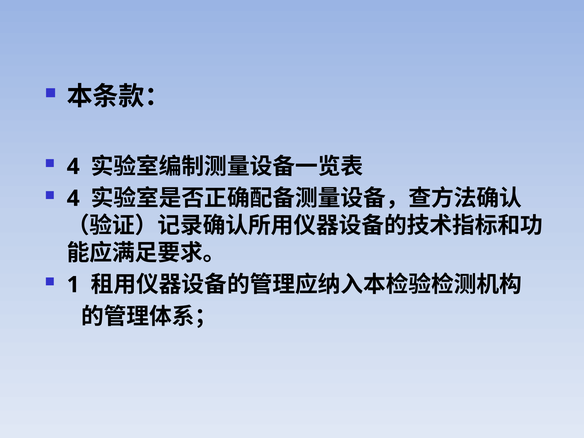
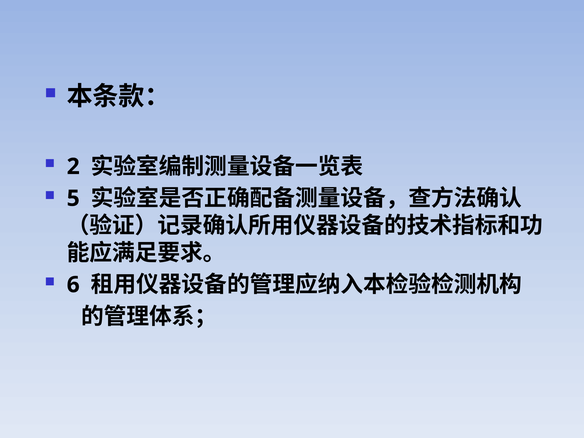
4 at (73, 167): 4 -> 2
4 at (73, 198): 4 -> 5
1: 1 -> 6
